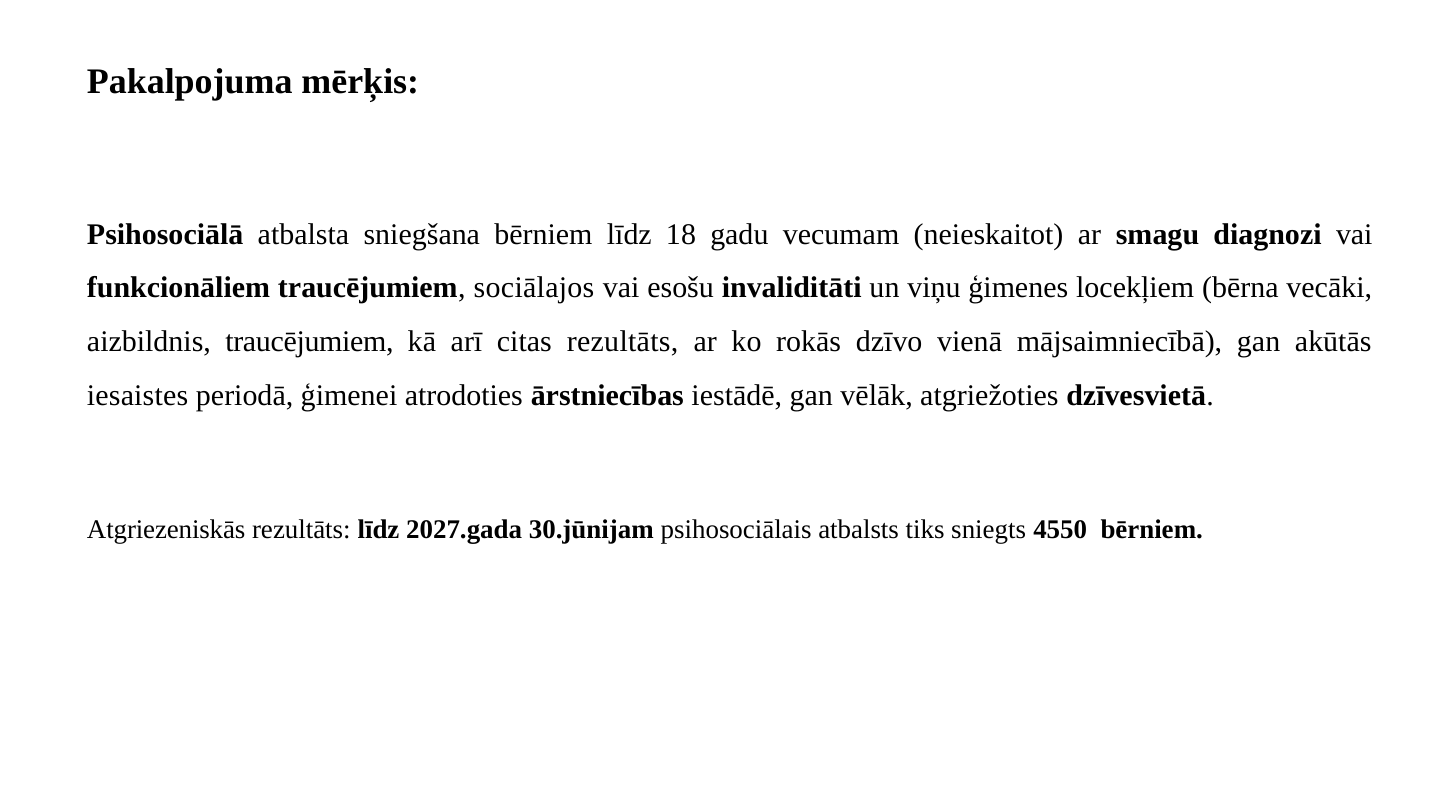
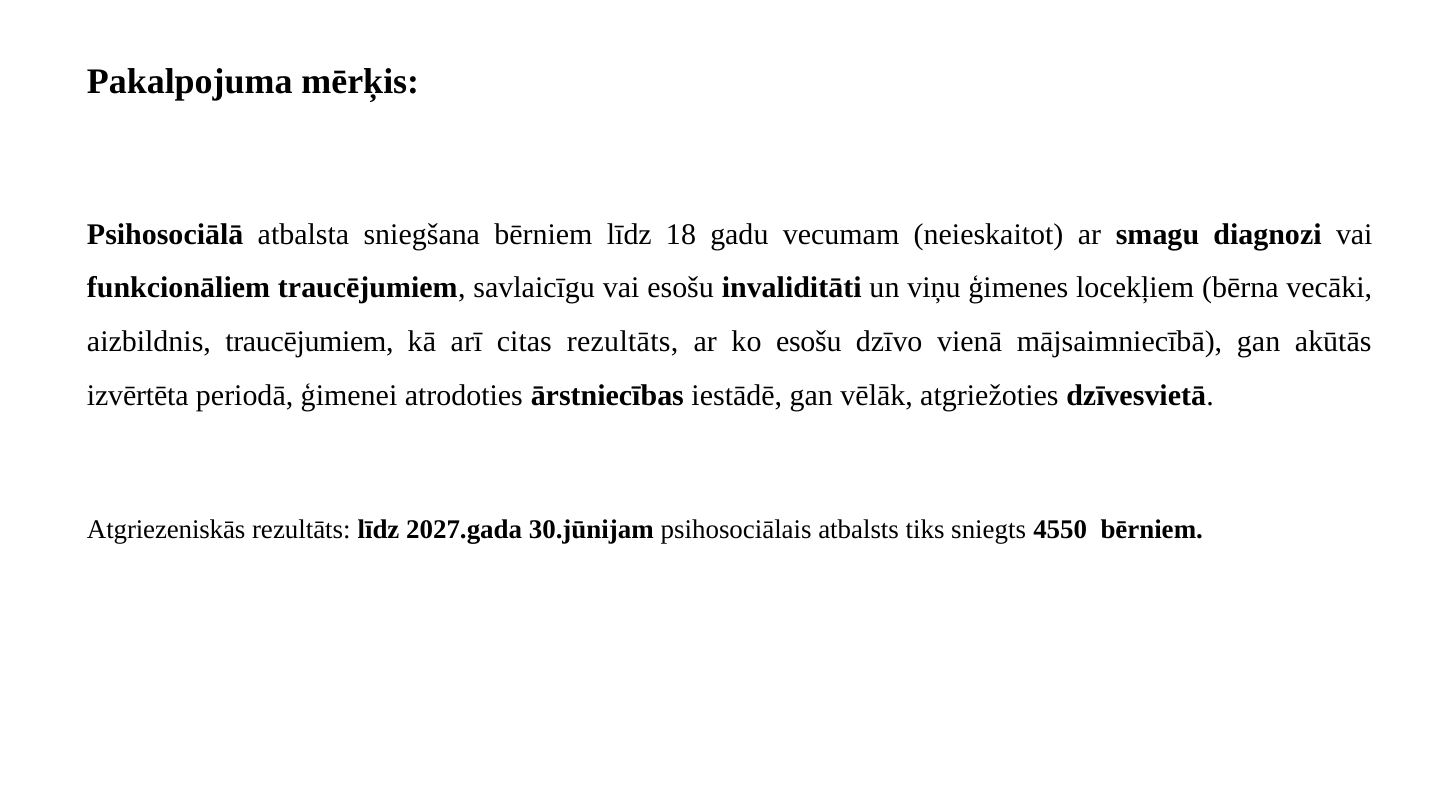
sociālajos: sociālajos -> savlaicīgu
ko rokās: rokās -> esošu
iesaistes: iesaistes -> izvērtēta
